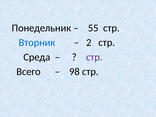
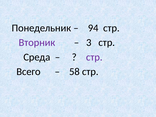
55: 55 -> 94
Вторник colour: blue -> purple
2: 2 -> 3
98: 98 -> 58
